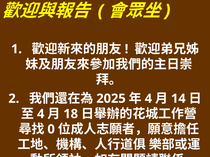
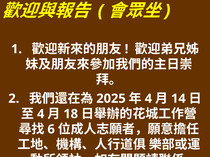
0: 0 -> 6
